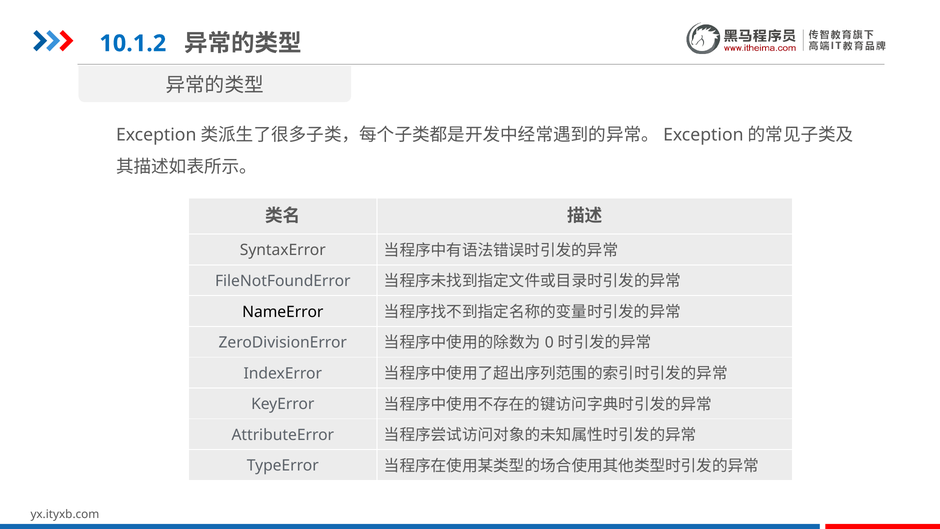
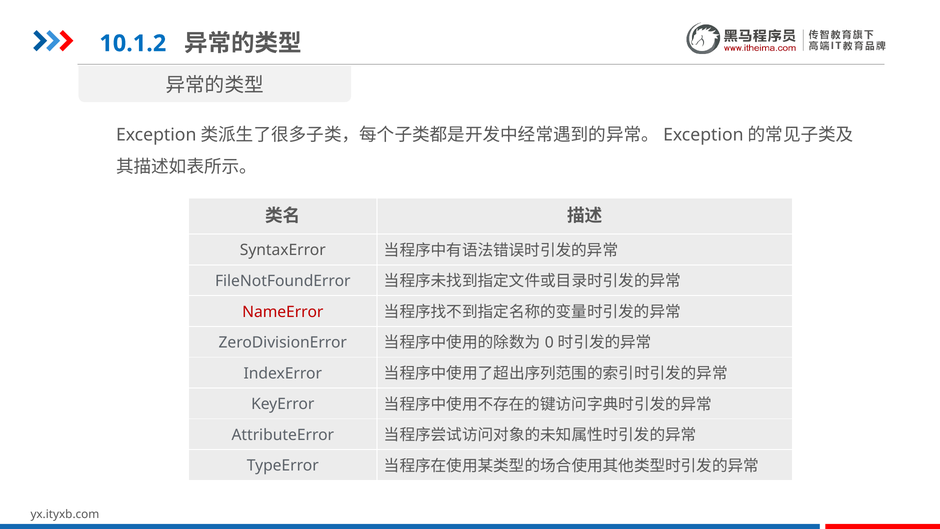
NameError colour: black -> red
